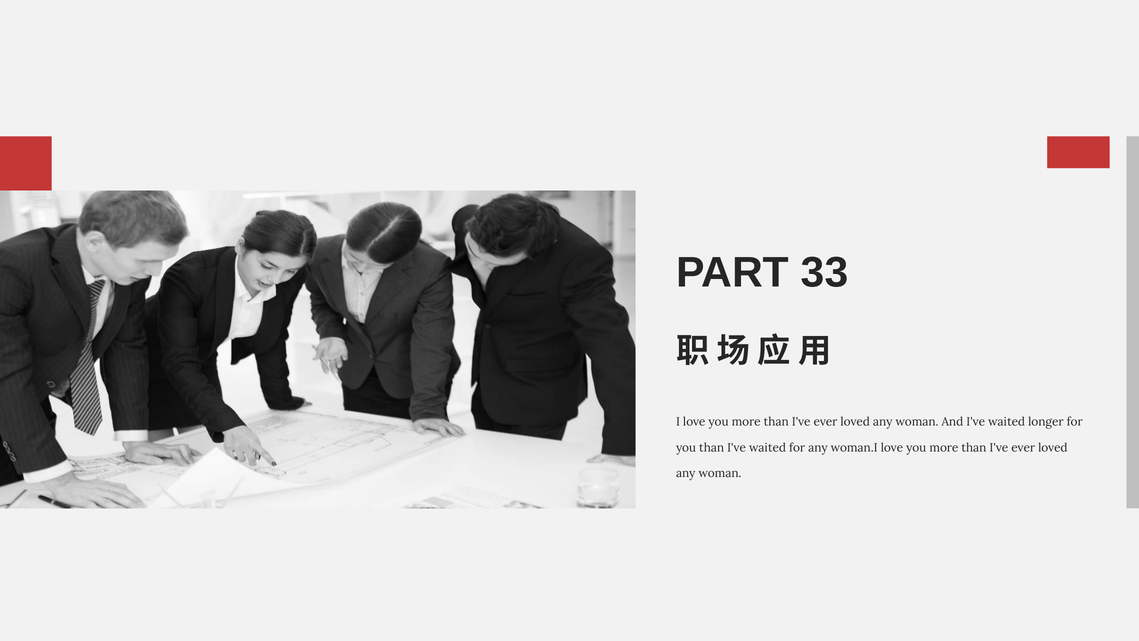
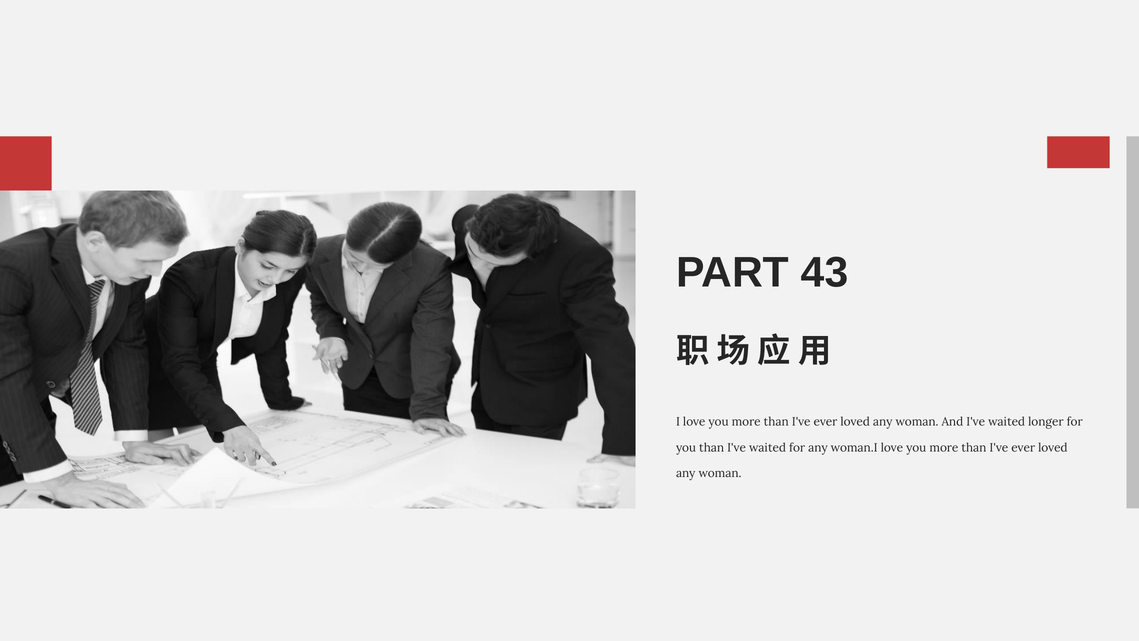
33: 33 -> 43
